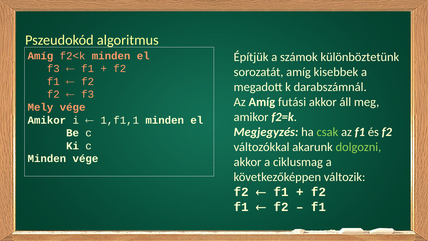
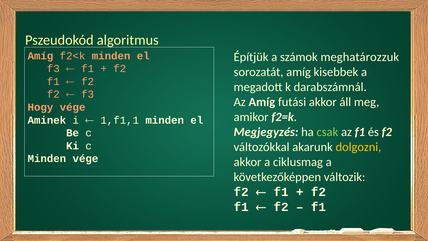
különböztetünk: különböztetünk -> meghatározzuk
Mely: Mely -> Hogy
Amikor at (47, 120): Amikor -> Aminek
dolgozni colour: light green -> yellow
